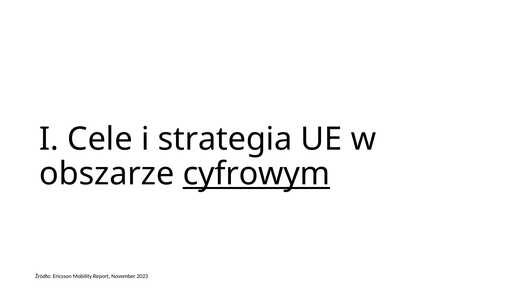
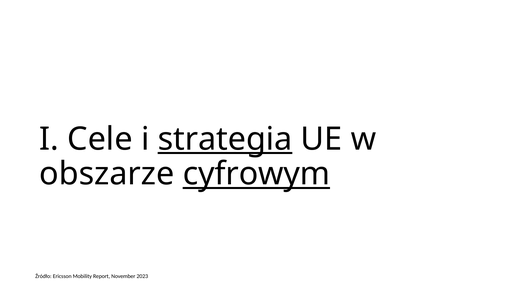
strategia underline: none -> present
